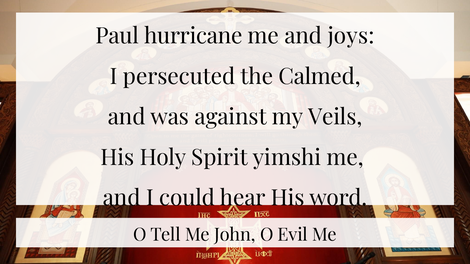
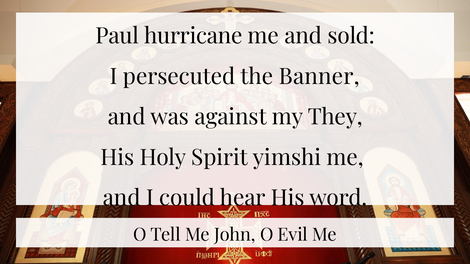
joys: joys -> sold
Calmed: Calmed -> Banner
Veils: Veils -> They
